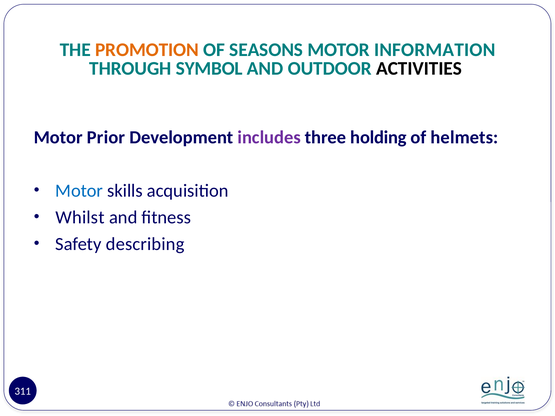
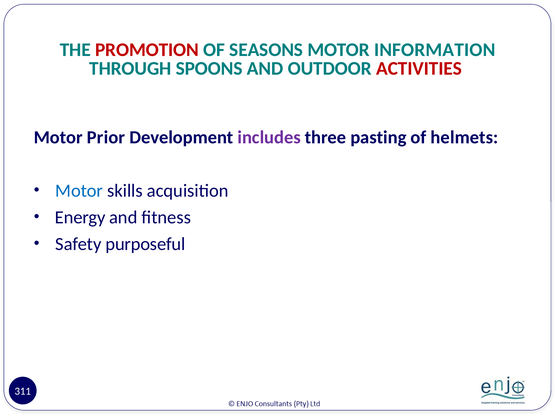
PROMOTION colour: orange -> red
SYMBOL: SYMBOL -> SPOONS
ACTIVITIES colour: black -> red
holding: holding -> pasting
Whilst: Whilst -> Energy
describing: describing -> purposeful
